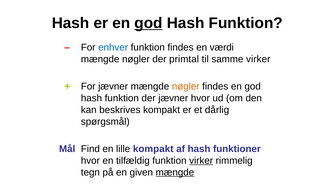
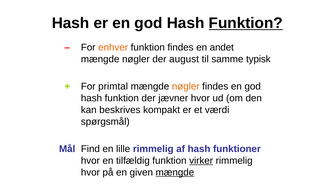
god at (149, 23) underline: present -> none
Funktion at (246, 23) underline: none -> present
enhver colour: blue -> orange
værdi: værdi -> andet
primtal: primtal -> august
samme virker: virker -> typisk
For jævner: jævner -> primtal
dårlig: dårlig -> værdi
lille kompakt: kompakt -> rimmelig
tegn at (90, 173): tegn -> hvor
